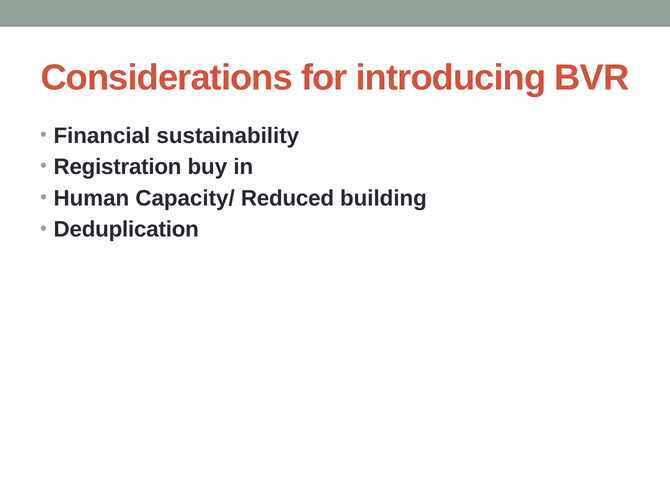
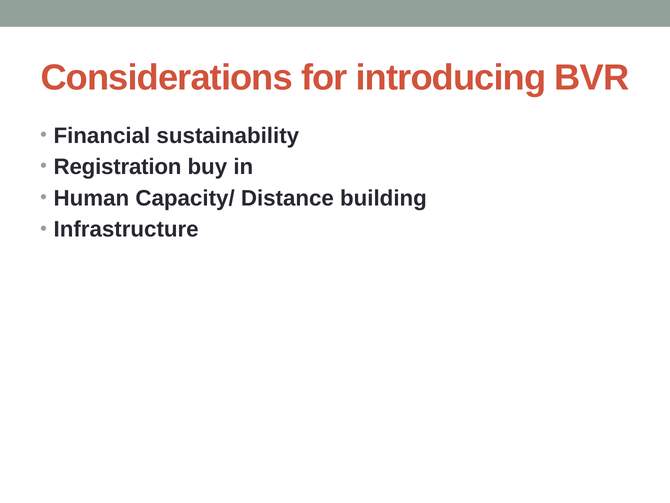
Reduced: Reduced -> Distance
Deduplication: Deduplication -> Infrastructure
